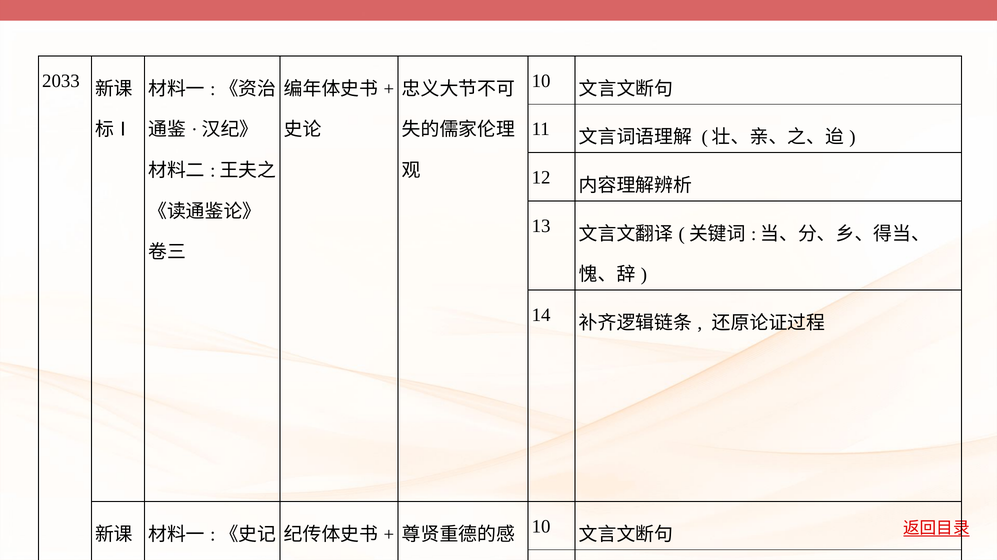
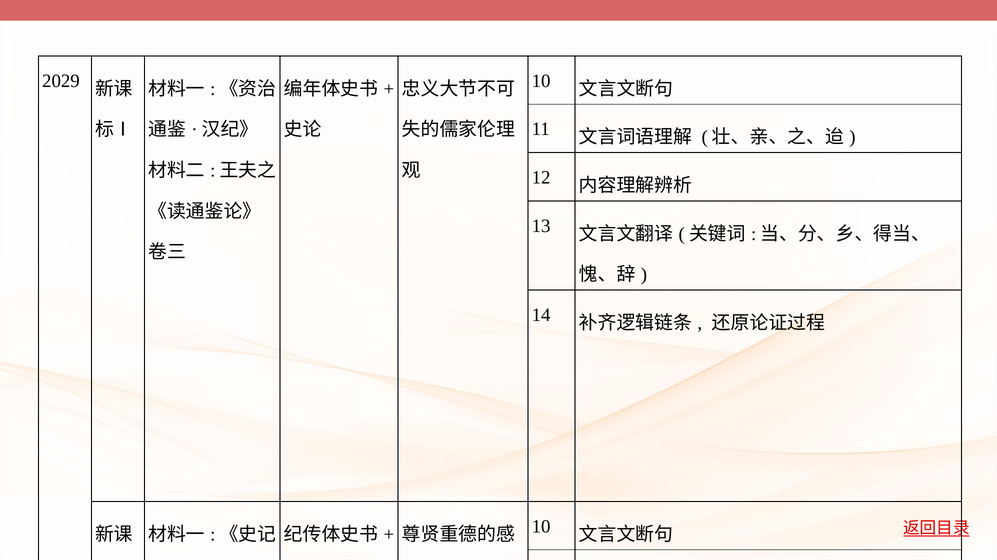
2033: 2033 -> 2029
